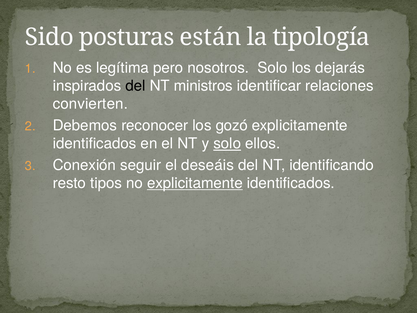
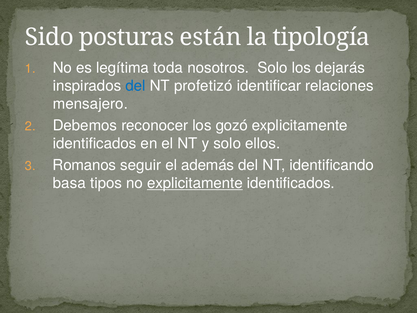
pero: pero -> toda
del at (136, 86) colour: black -> blue
ministros: ministros -> profetizó
convierten: convierten -> mensajero
solo at (227, 143) underline: present -> none
Conexión: Conexión -> Romanos
deseáis: deseáis -> además
resto: resto -> basa
